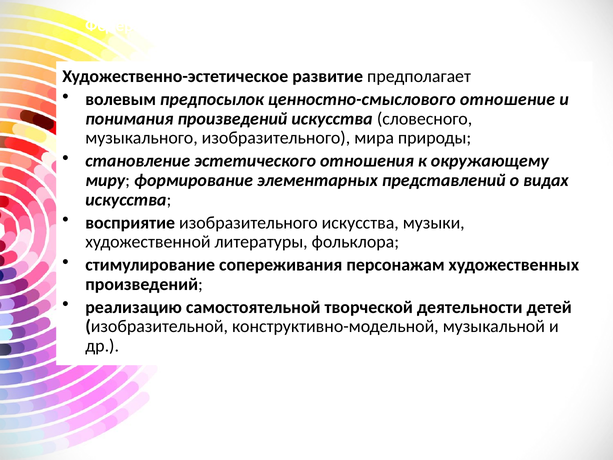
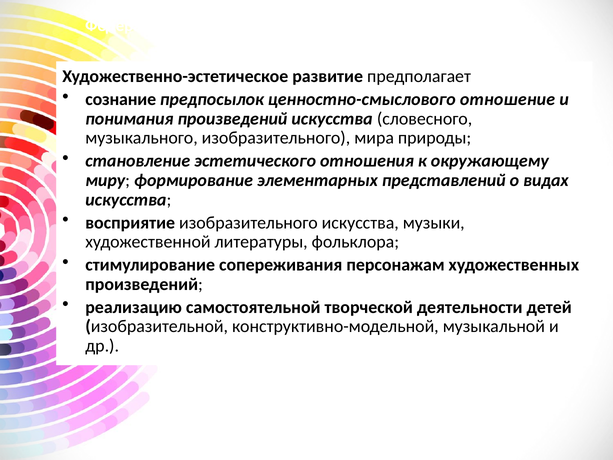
волевым: волевым -> сознание
